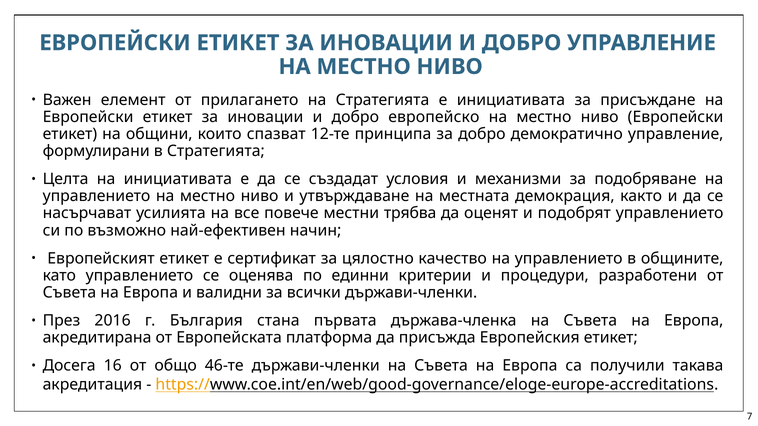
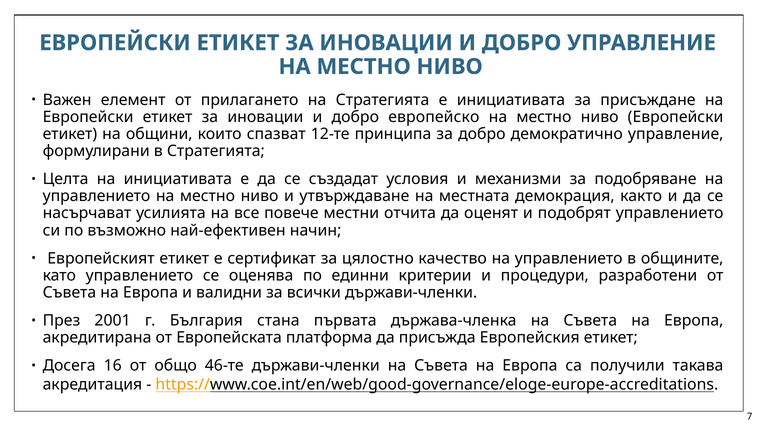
трябва: трябва -> отчита
2016: 2016 -> 2001
